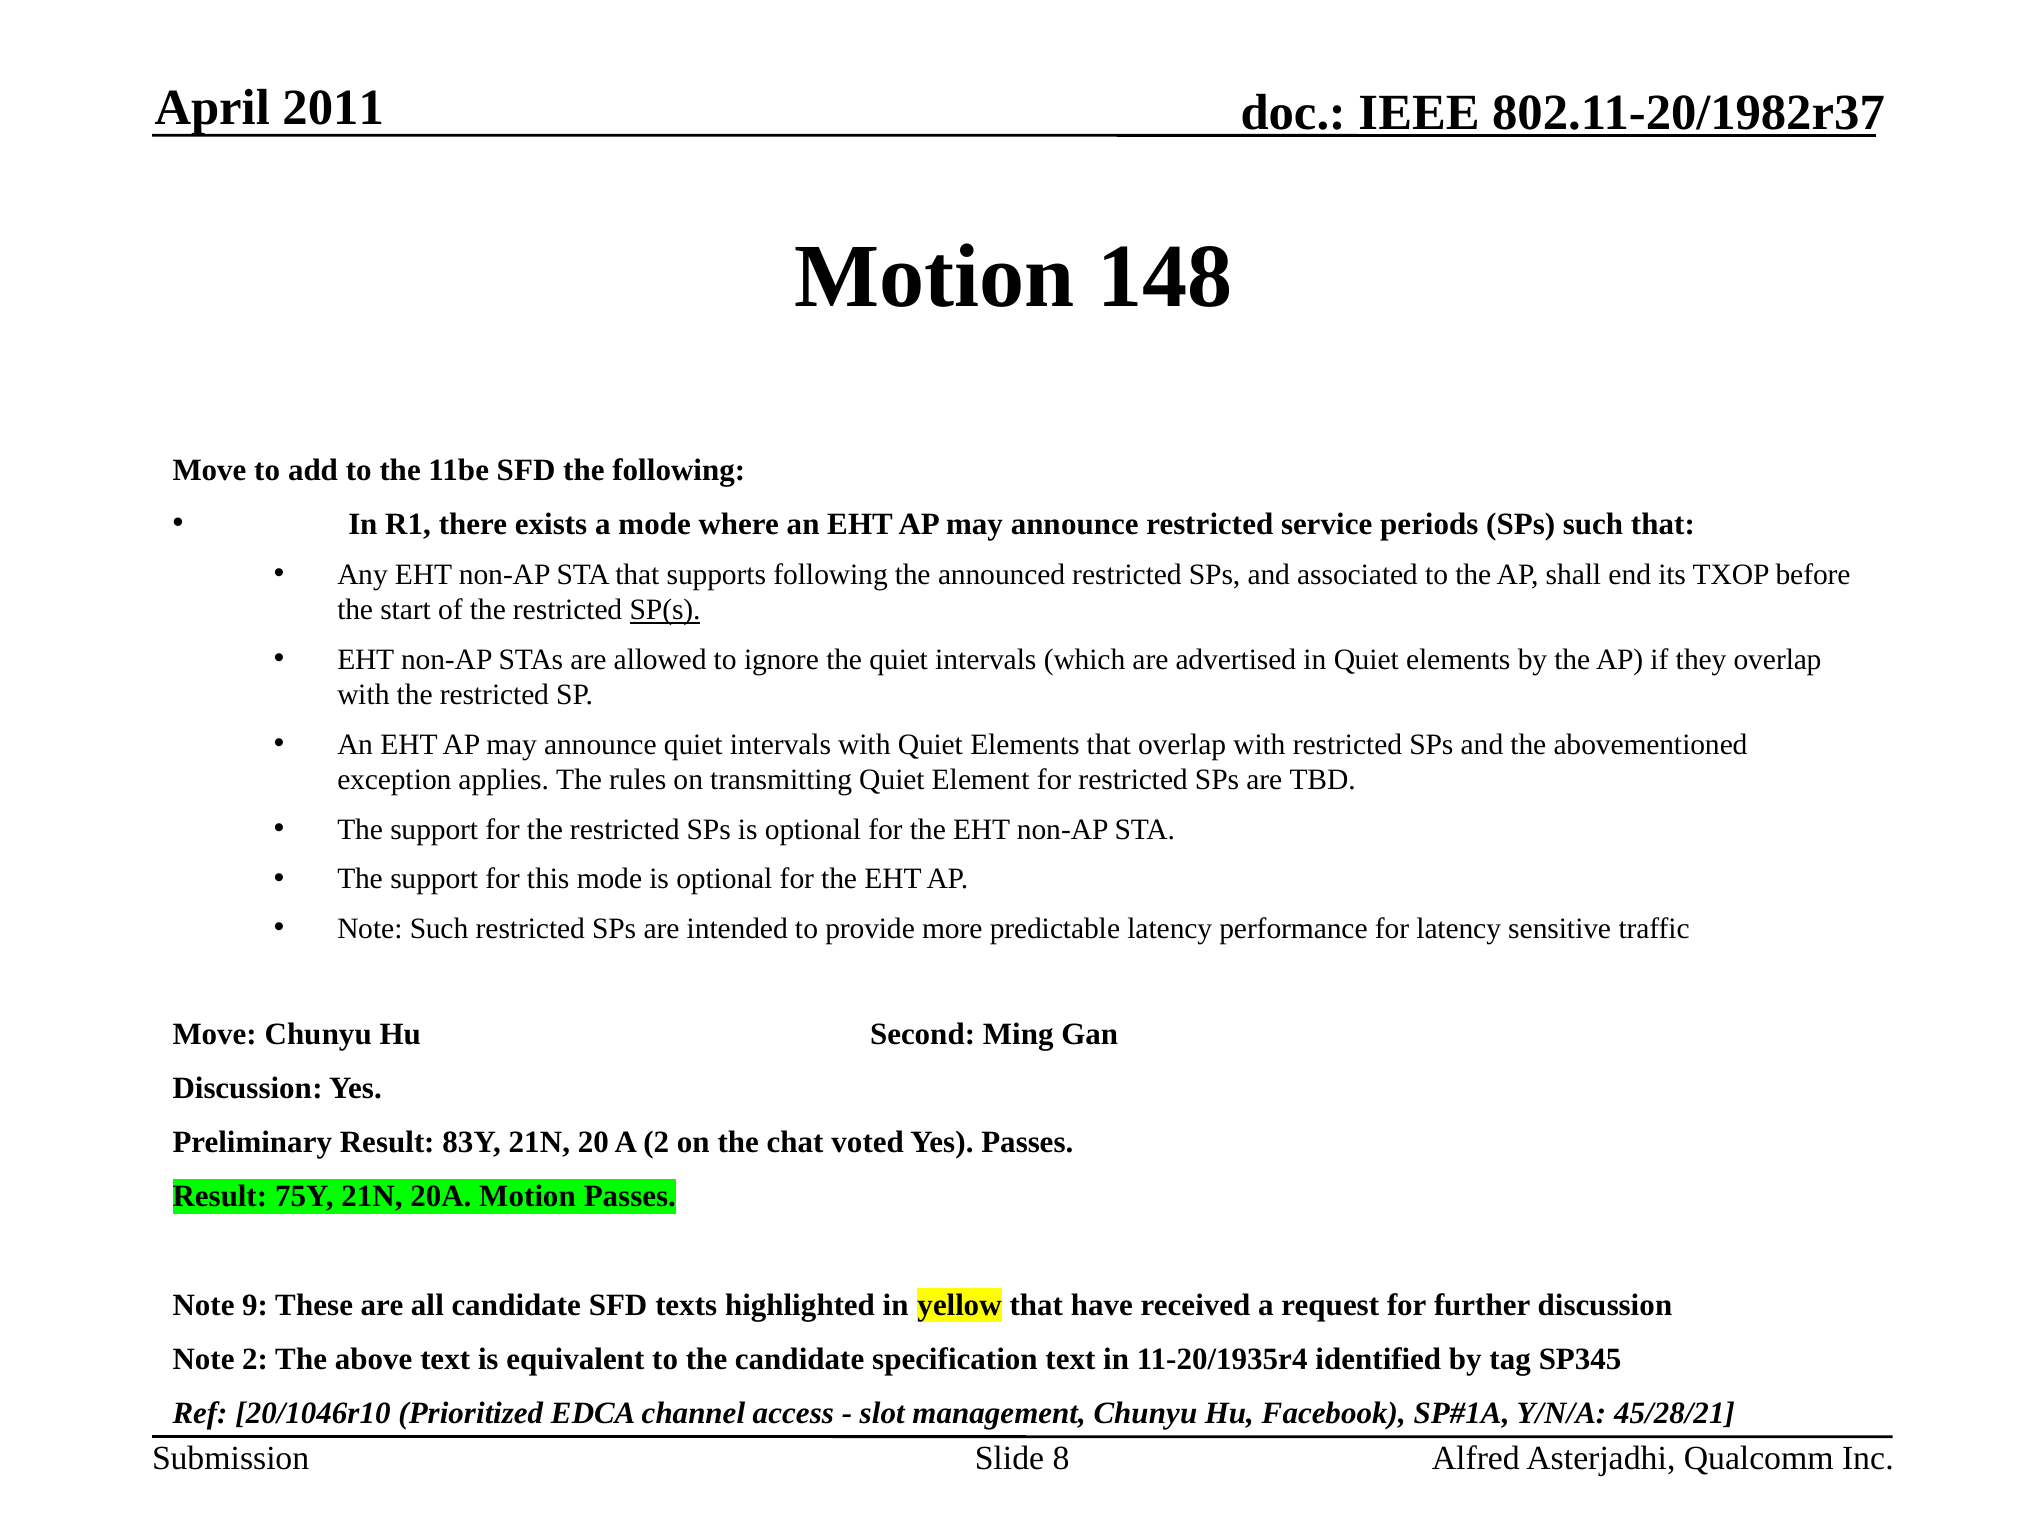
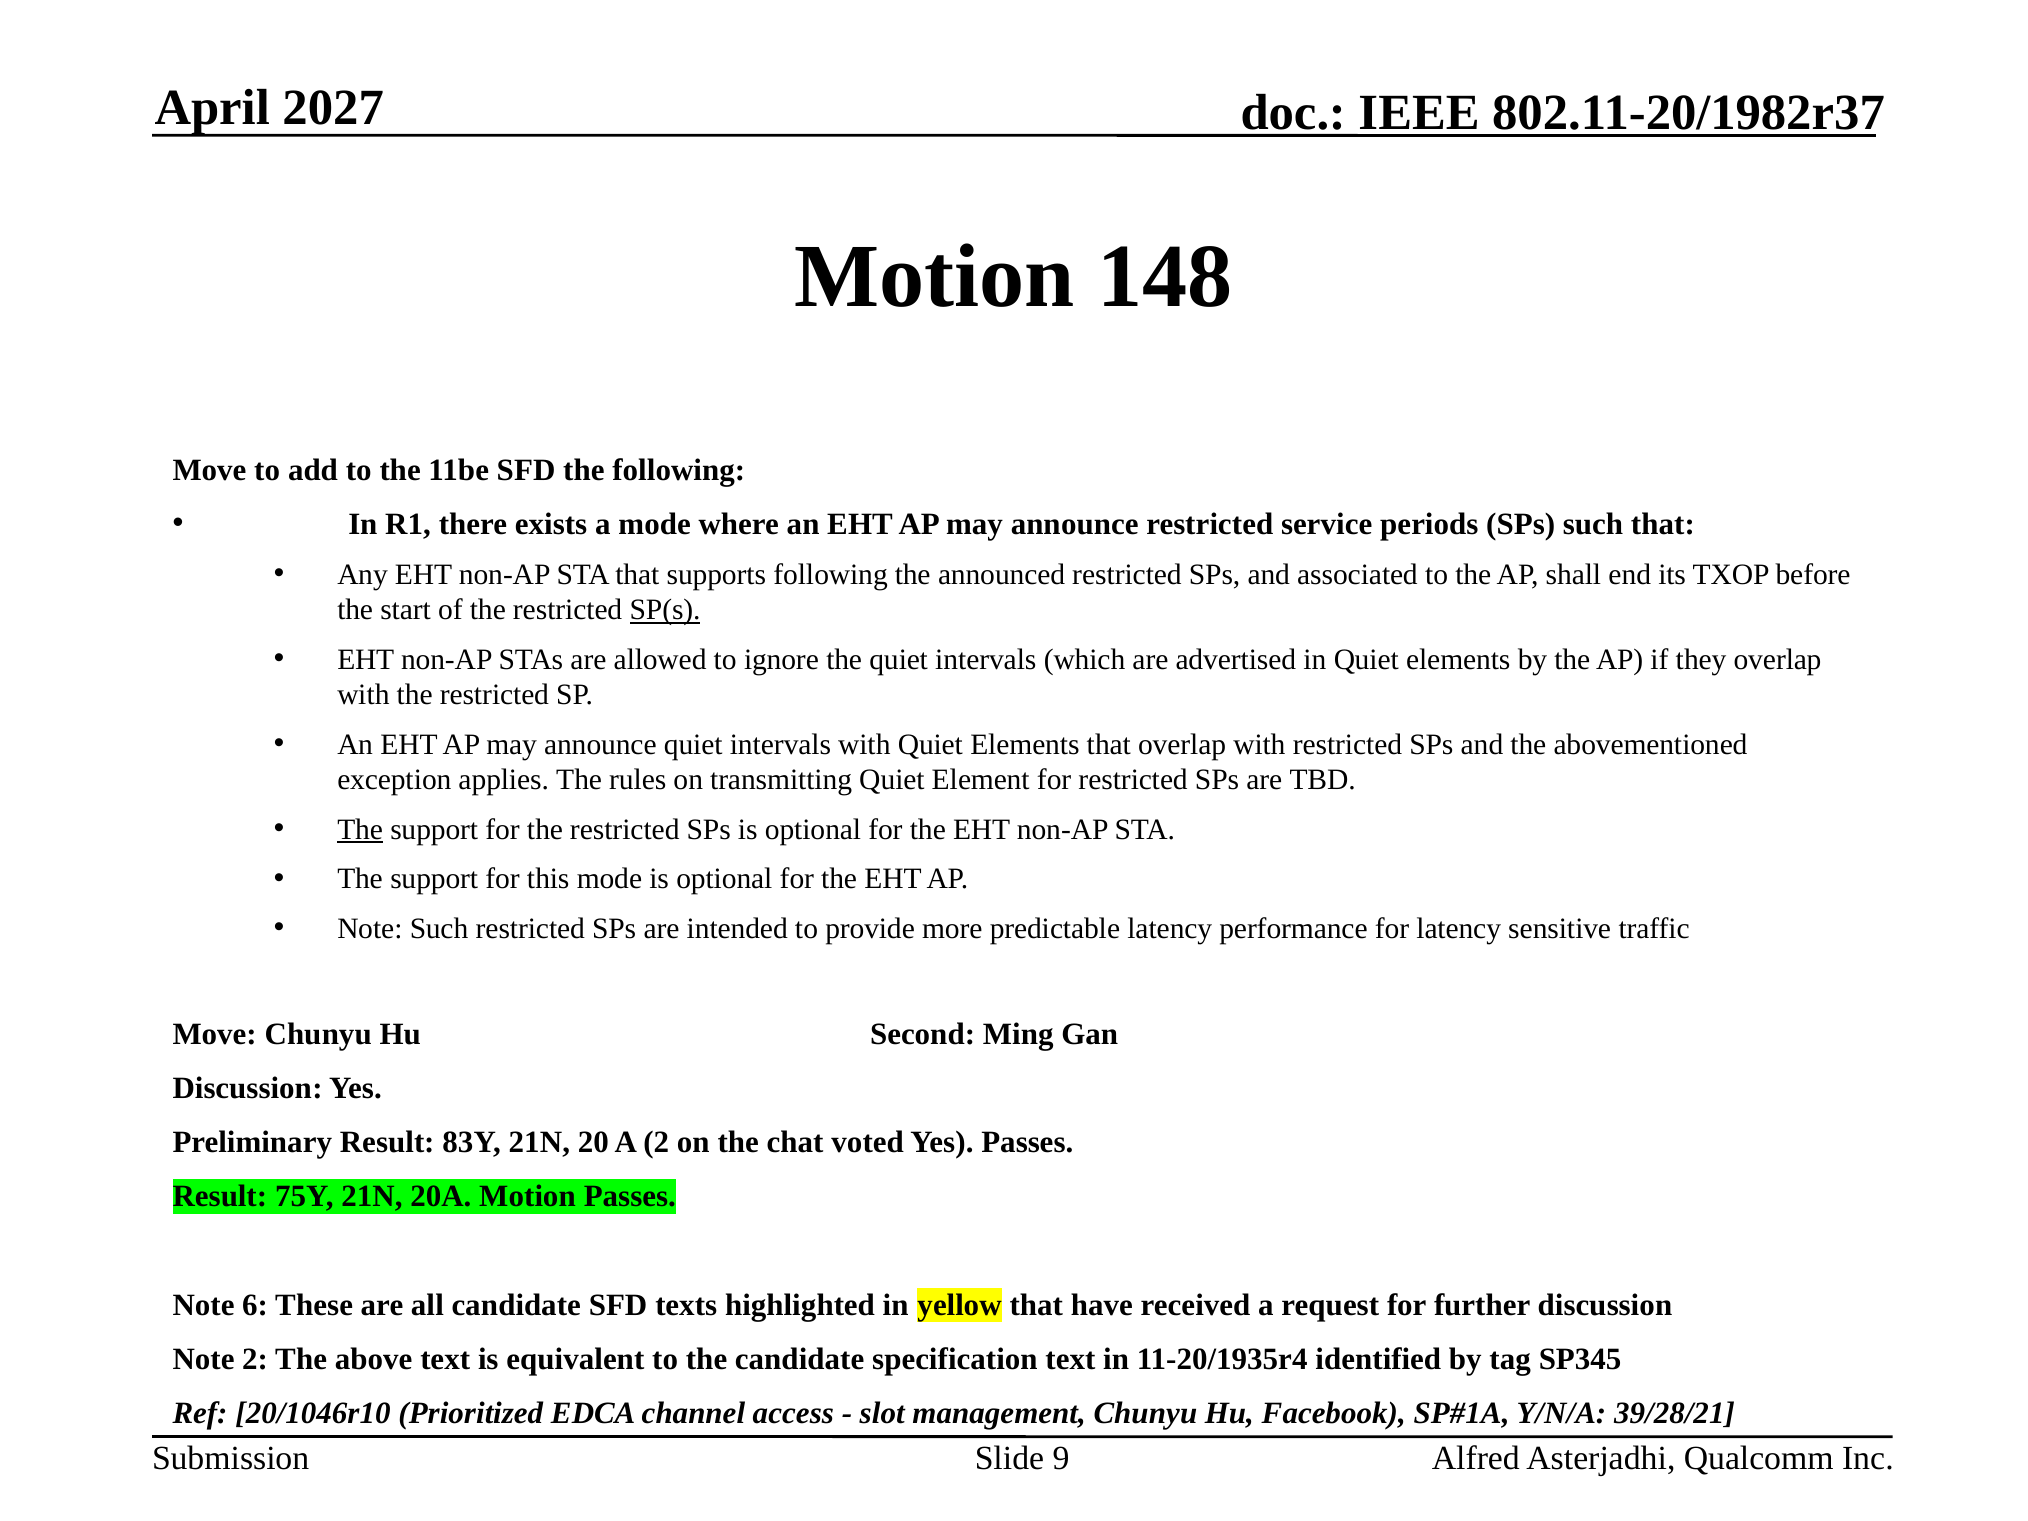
2011: 2011 -> 2027
The at (360, 830) underline: none -> present
9: 9 -> 6
45/28/21: 45/28/21 -> 39/28/21
8: 8 -> 9
